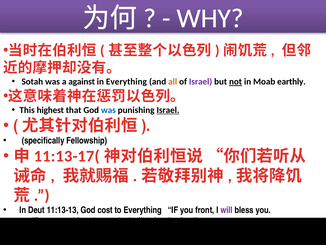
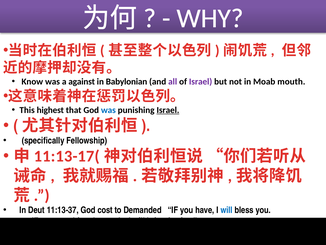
Sotah: Sotah -> Know
in Everything: Everything -> Babylonian
all colour: orange -> purple
not underline: present -> none
earthly: earthly -> mouth
11:13-13: 11:13-13 -> 11:13-37
to Everything: Everything -> Demanded
front: front -> have
will at (227, 210) colour: purple -> blue
